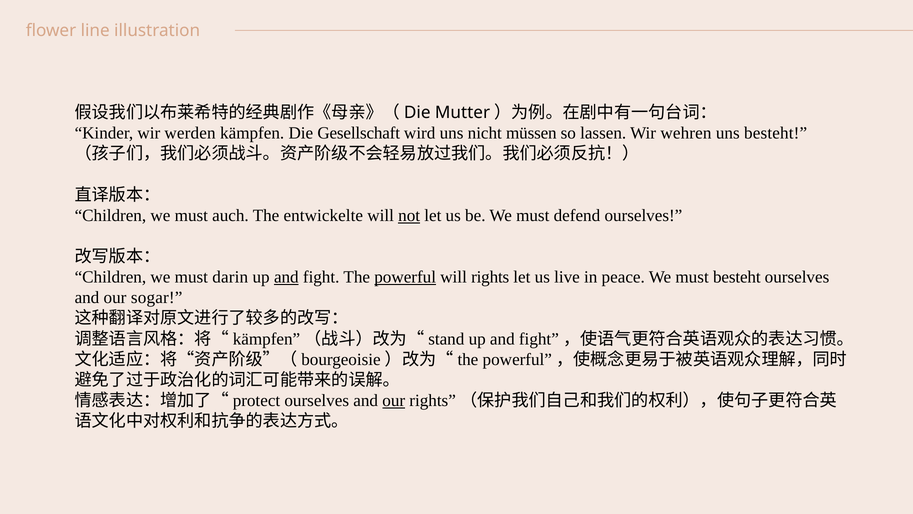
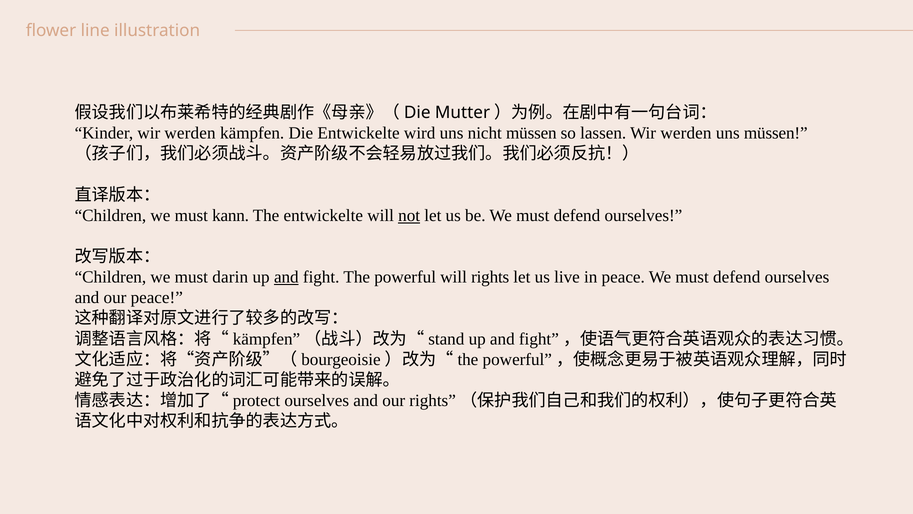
Die Gesellschaft: Gesellschaft -> Entwickelte
lassen Wir wehren: wehren -> werden
uns besteht: besteht -> müssen
auch: auch -> kann
powerful underline: present -> none
peace We must besteht: besteht -> defend
our sogar: sogar -> peace
our at (394, 400) underline: present -> none
